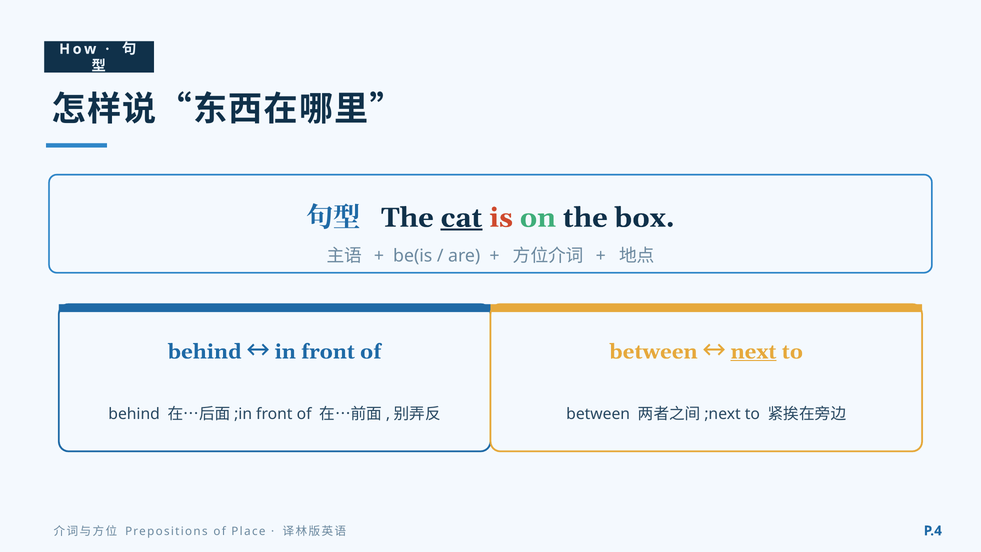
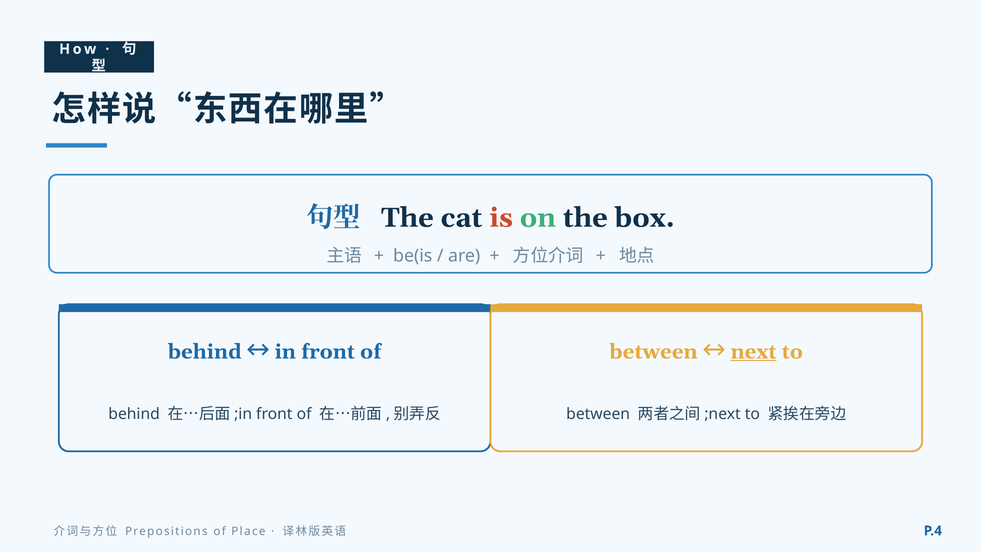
cat underline: present -> none
